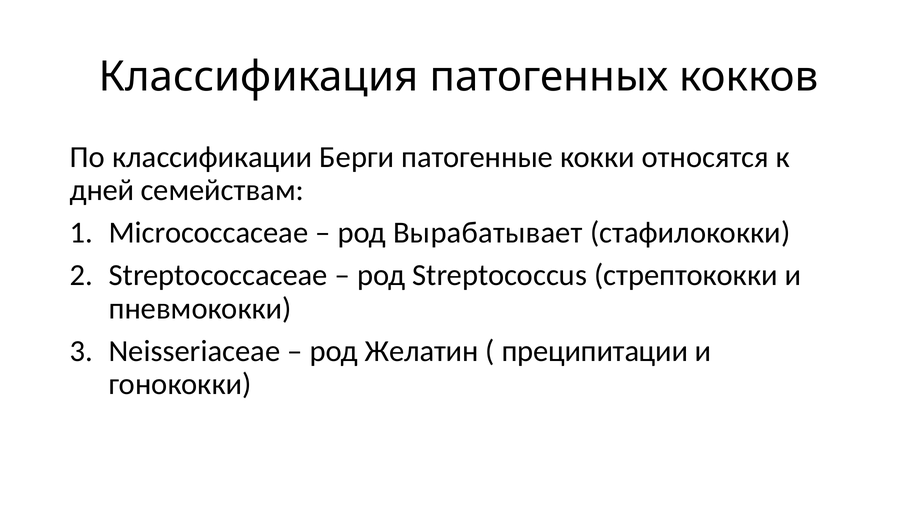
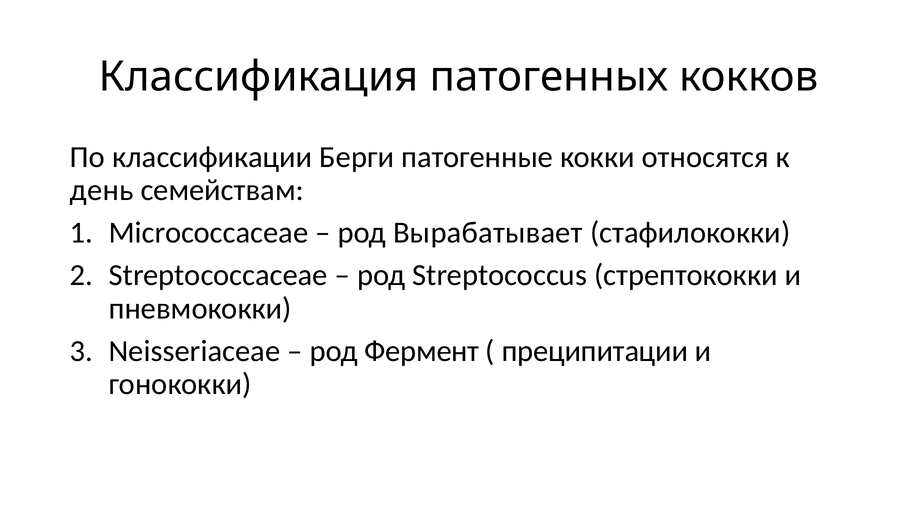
дней: дней -> день
Желатин: Желатин -> Фермент
